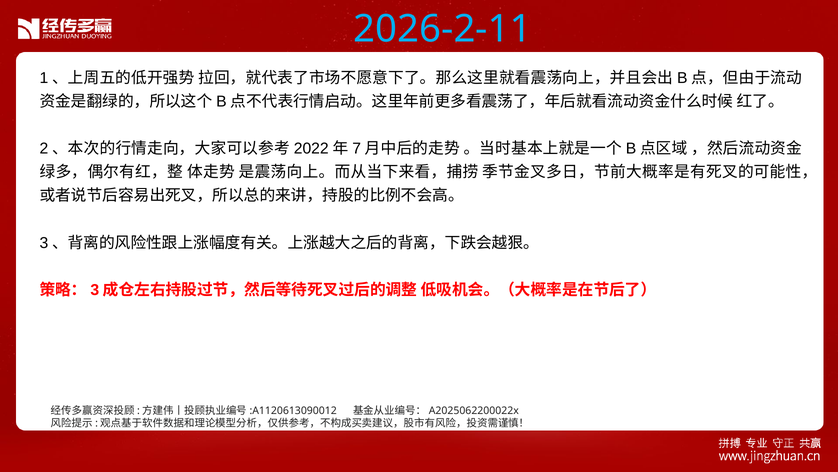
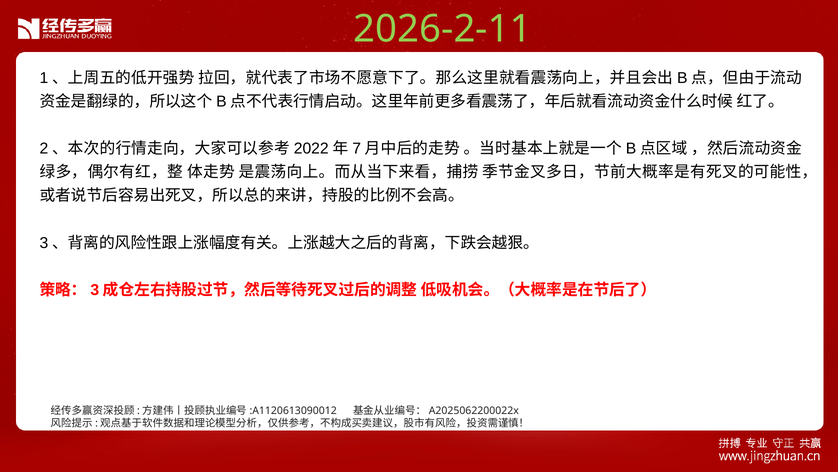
2026-2-11 colour: light blue -> light green
